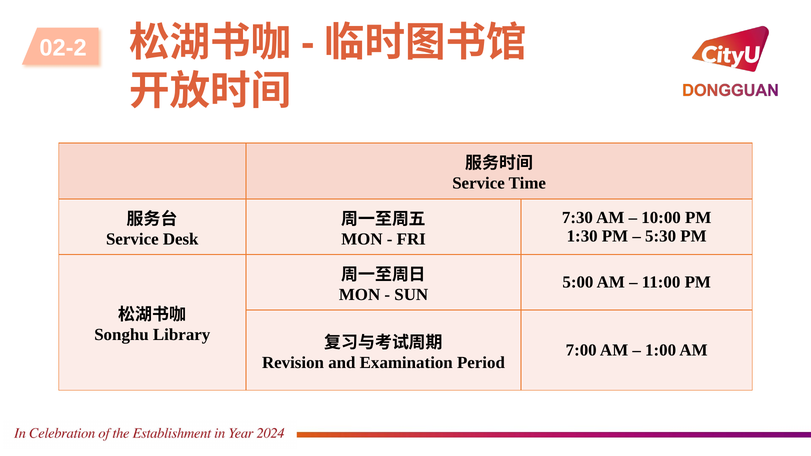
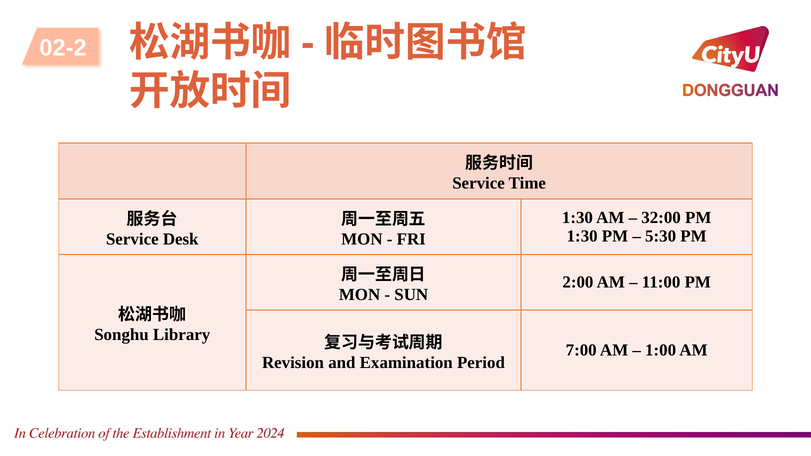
7:30 at (577, 218): 7:30 -> 1:30
10:00: 10:00 -> 32:00
5:00: 5:00 -> 2:00
